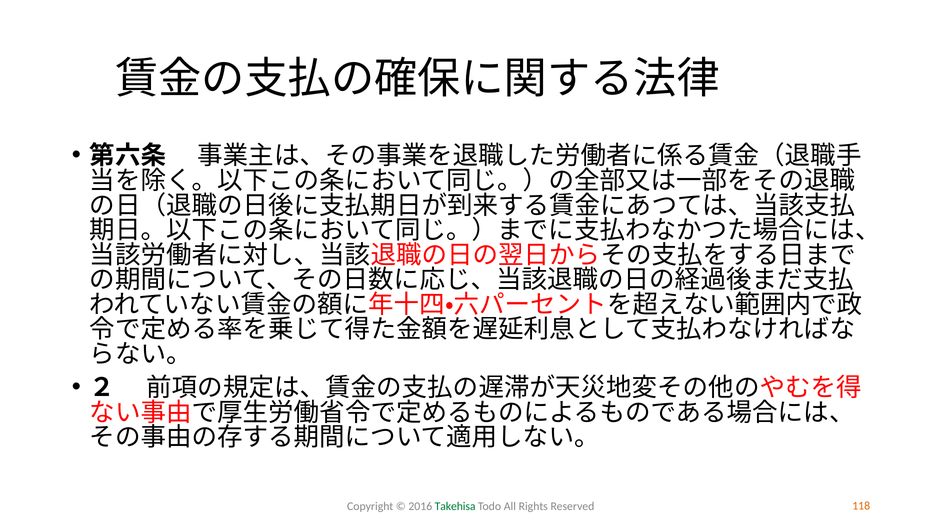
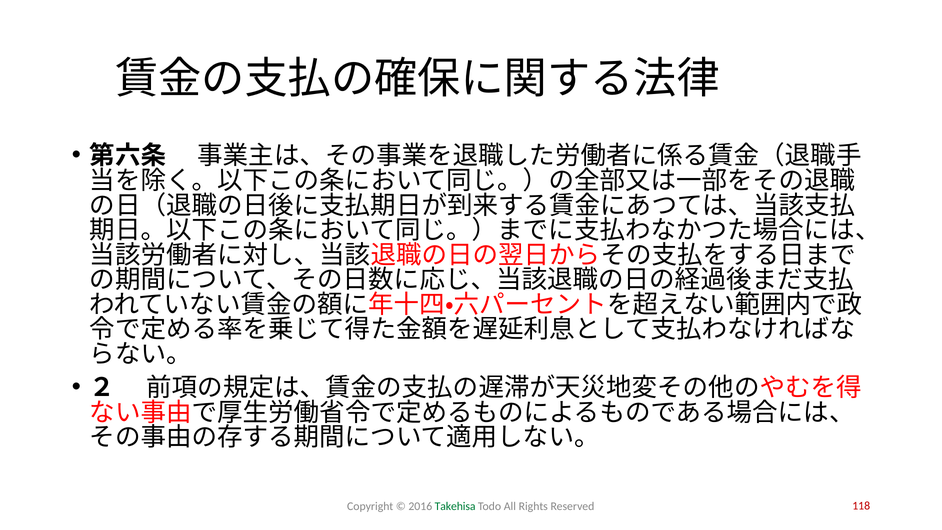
118 colour: orange -> red
